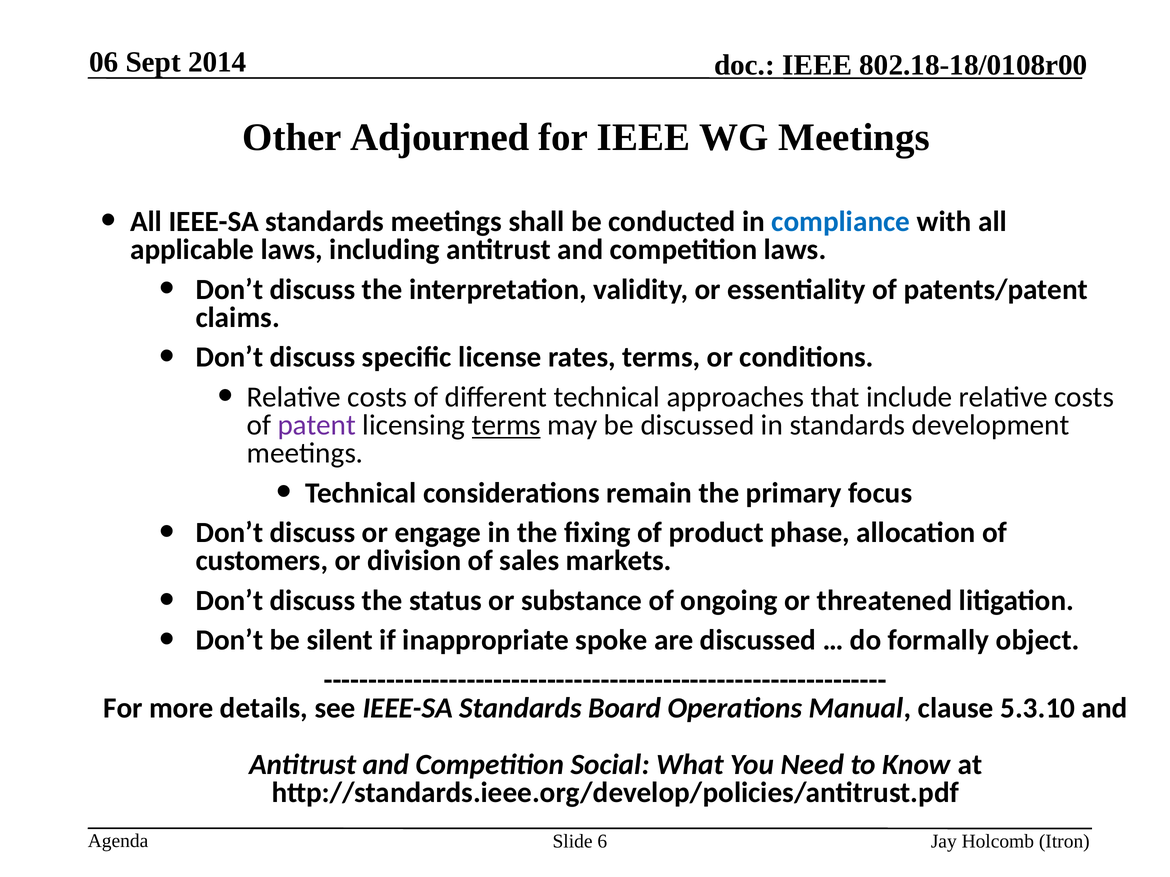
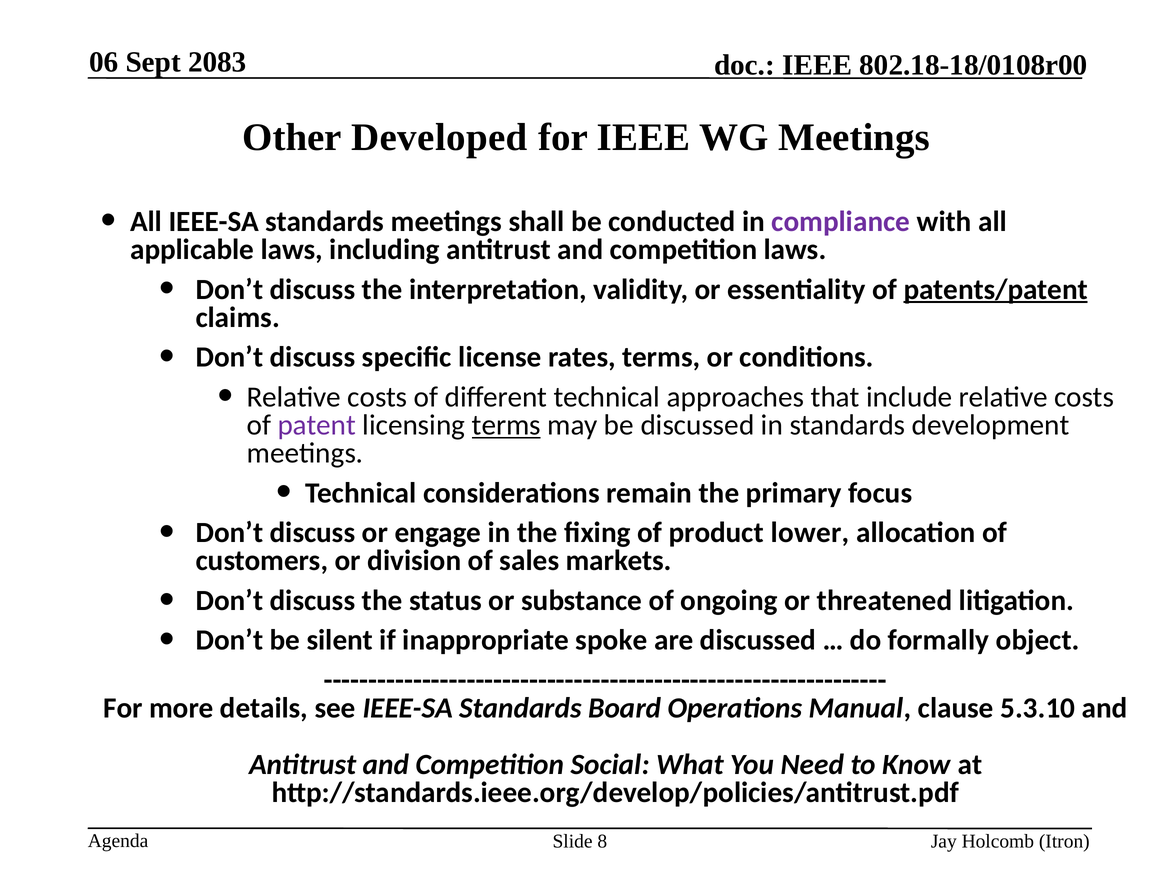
2014: 2014 -> 2083
Adjourned: Adjourned -> Developed
compliance colour: blue -> purple
patents/patent underline: none -> present
phase: phase -> lower
6: 6 -> 8
